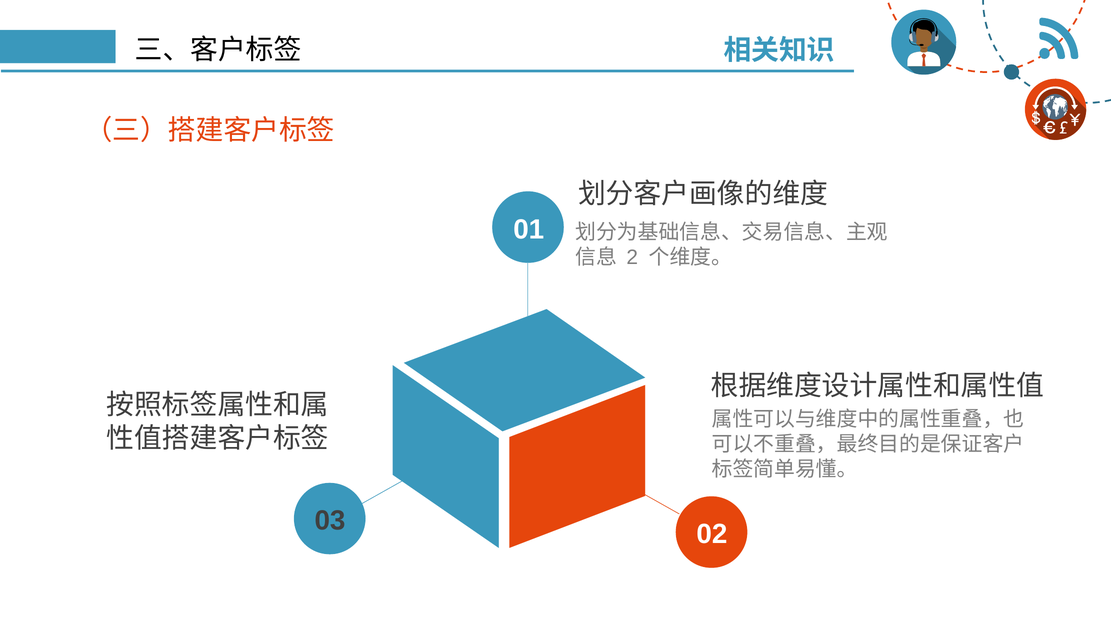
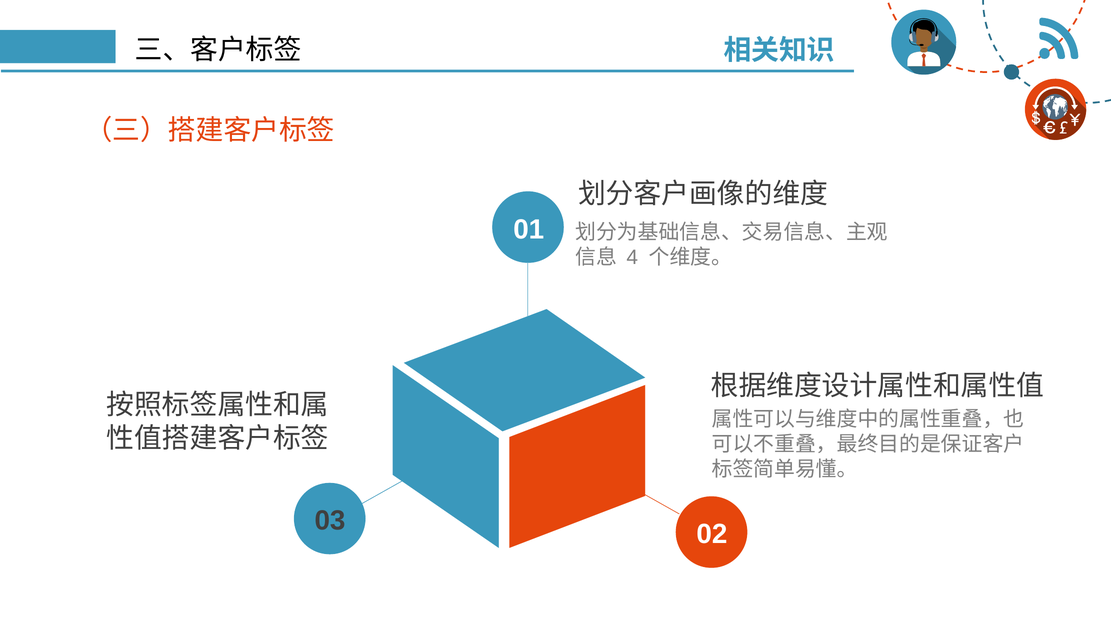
2: 2 -> 4
